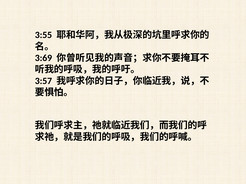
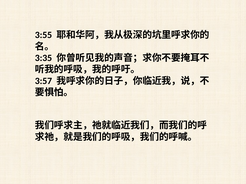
3:69: 3:69 -> 3:35
